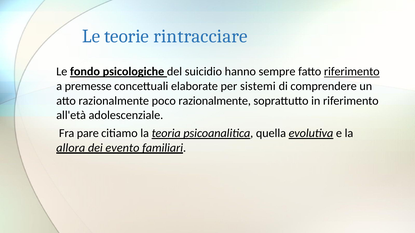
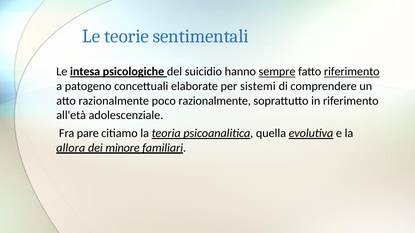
rintracciare: rintracciare -> sentimentali
fondo: fondo -> intesa
sempre underline: none -> present
premesse: premesse -> patogeno
evento: evento -> minore
